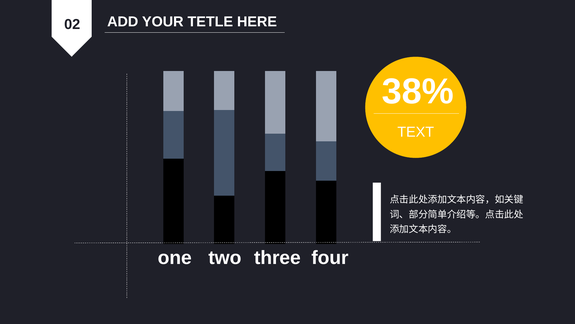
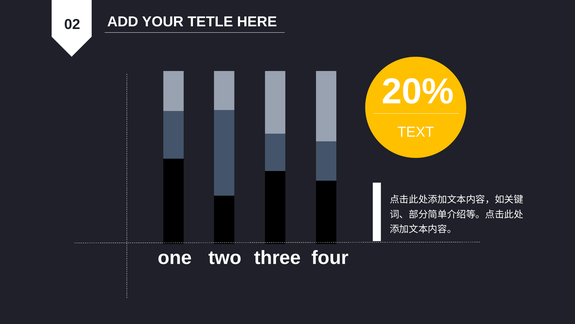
38%: 38% -> 20%
